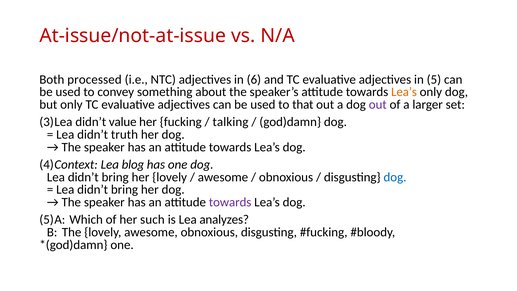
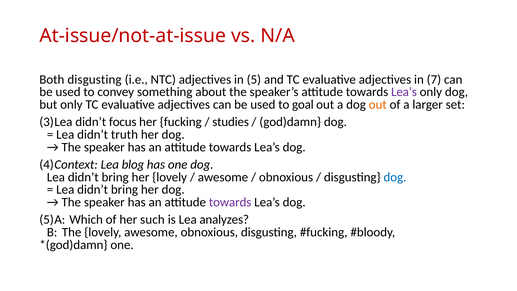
Both processed: processed -> disgusting
6: 6 -> 5
5: 5 -> 7
Lea’s at (404, 92) colour: orange -> purple
that: that -> goal
out at (378, 105) colour: purple -> orange
value: value -> focus
talking: talking -> studies
